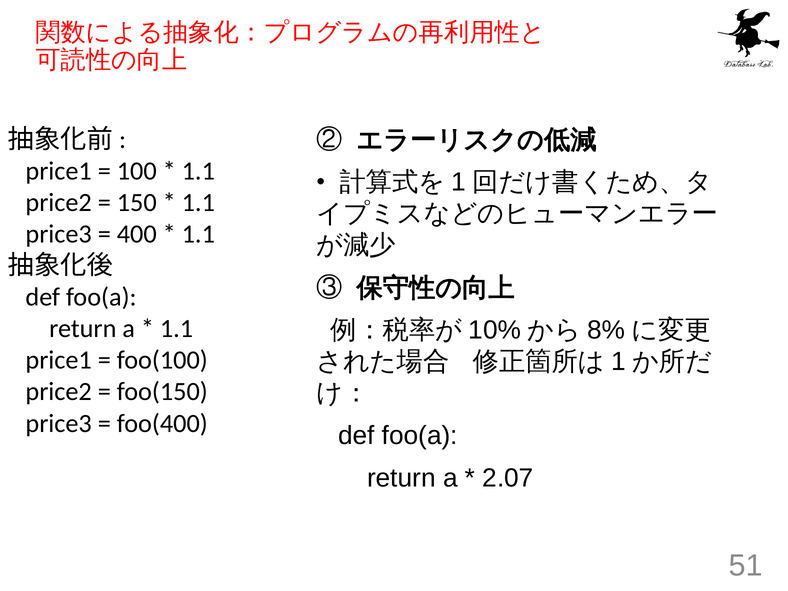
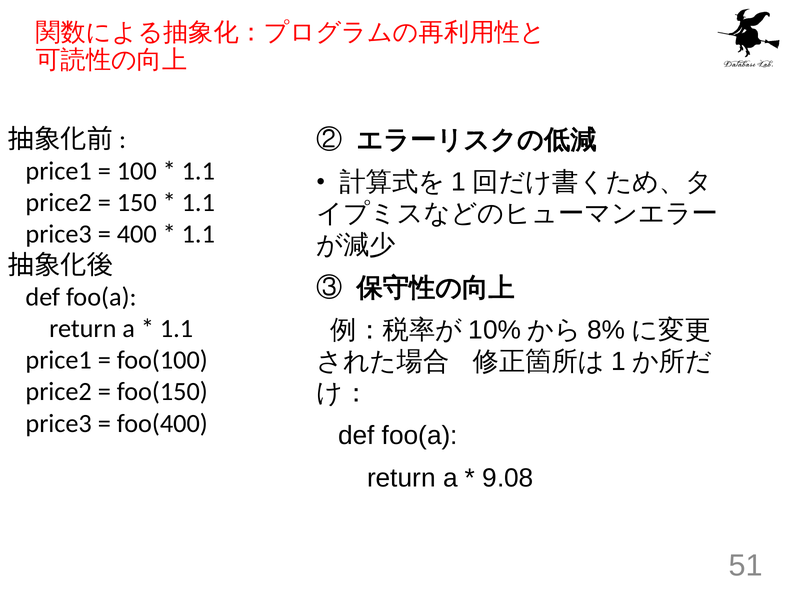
2.07: 2.07 -> 9.08
